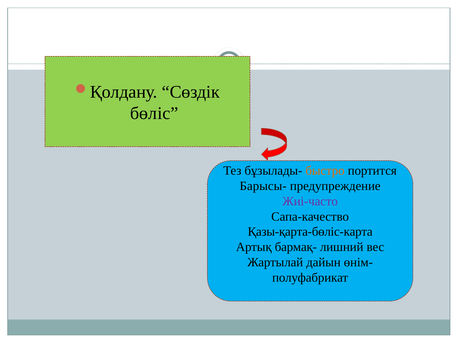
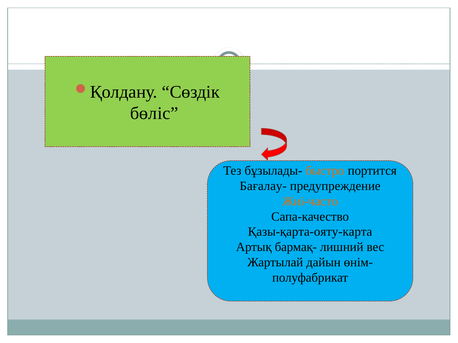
Барысы-: Барысы- -> Бағалау-
Жиі-часто colour: purple -> orange
Қазы-қарта-бөліс-карта: Қазы-қарта-бөліс-карта -> Қазы-қарта-ояту-карта
